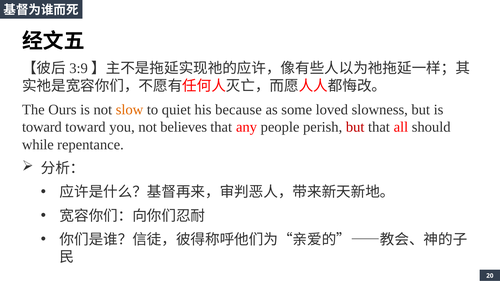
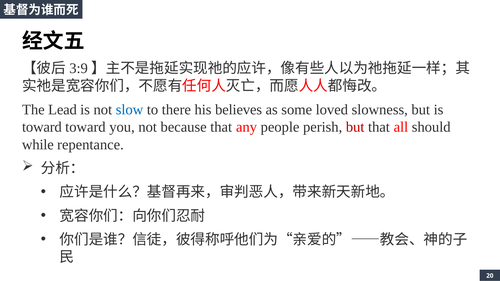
Ours: Ours -> Lead
slow colour: orange -> blue
quiet: quiet -> there
because: because -> believes
believes: believes -> because
